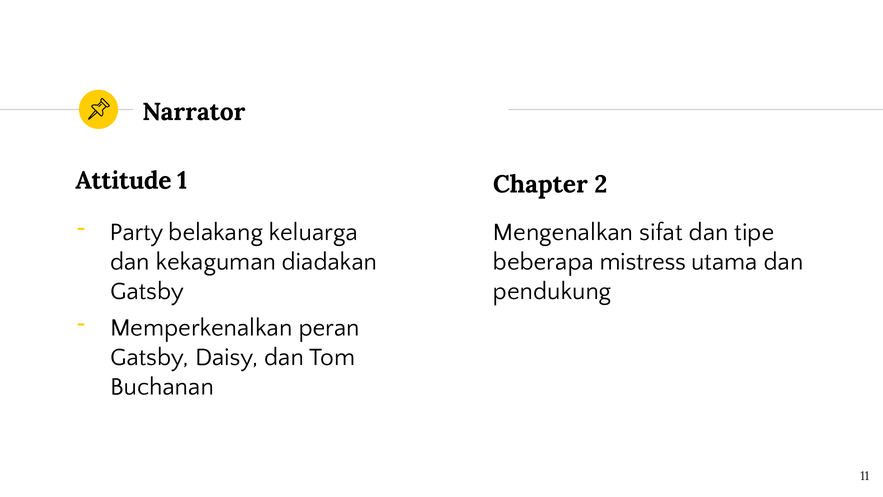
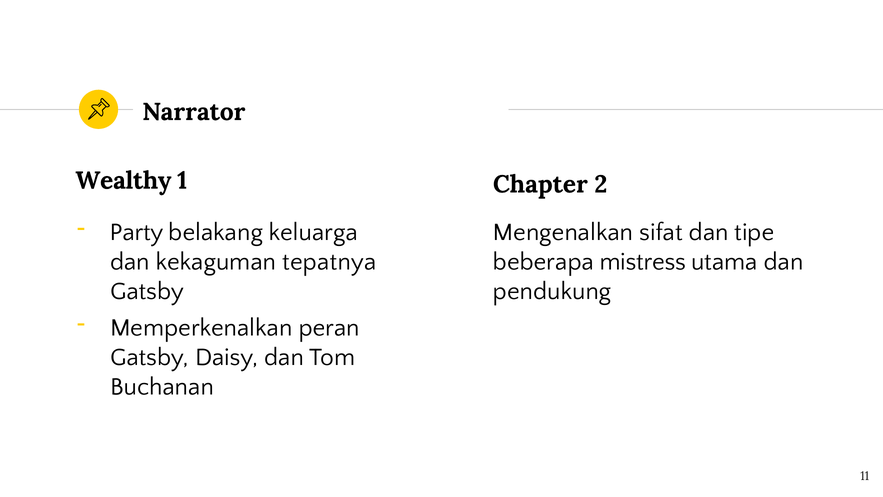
Attitude: Attitude -> Wealthy
diadakan: diadakan -> tepatnya
